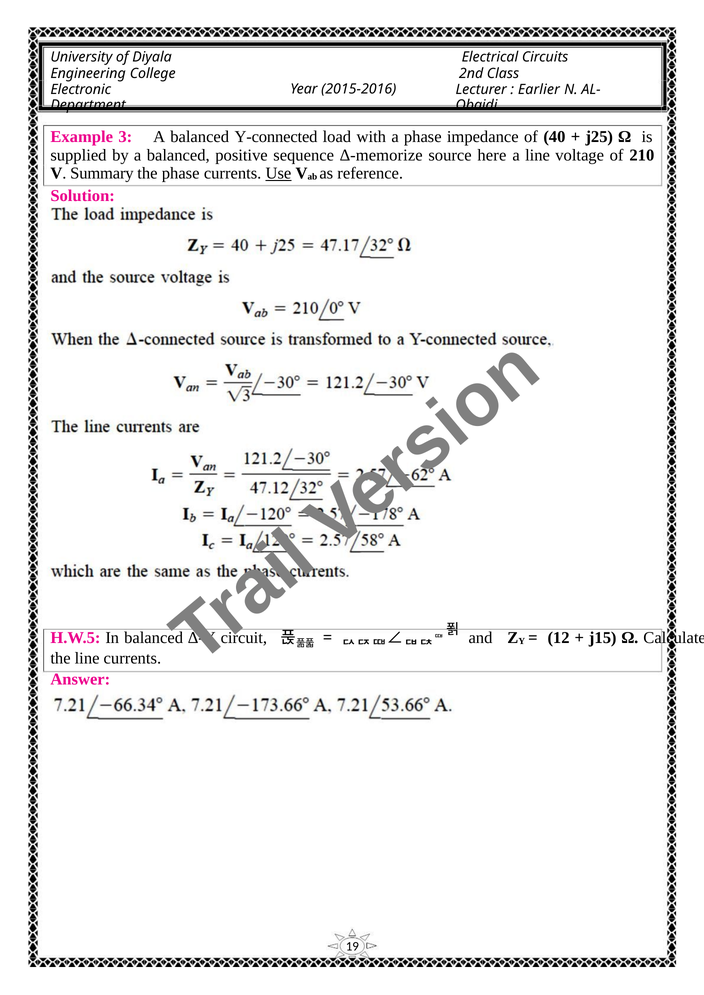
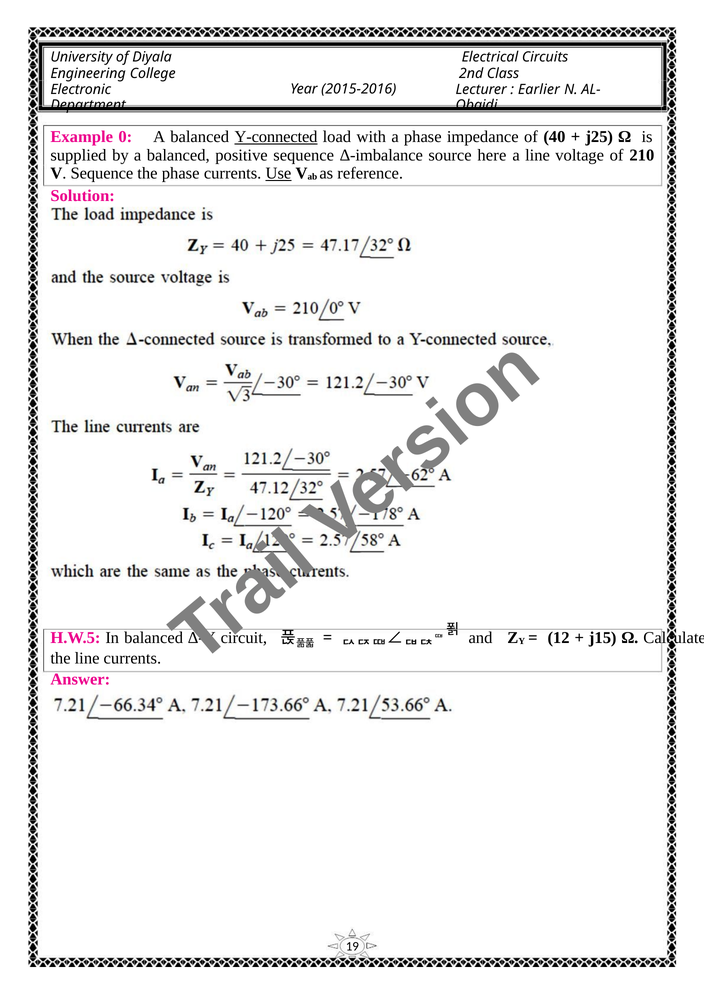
3: 3 -> 0
Y-connected underline: none -> present
∆-memorize: ∆-memorize -> ∆-imbalance
V Summary: Summary -> Sequence
